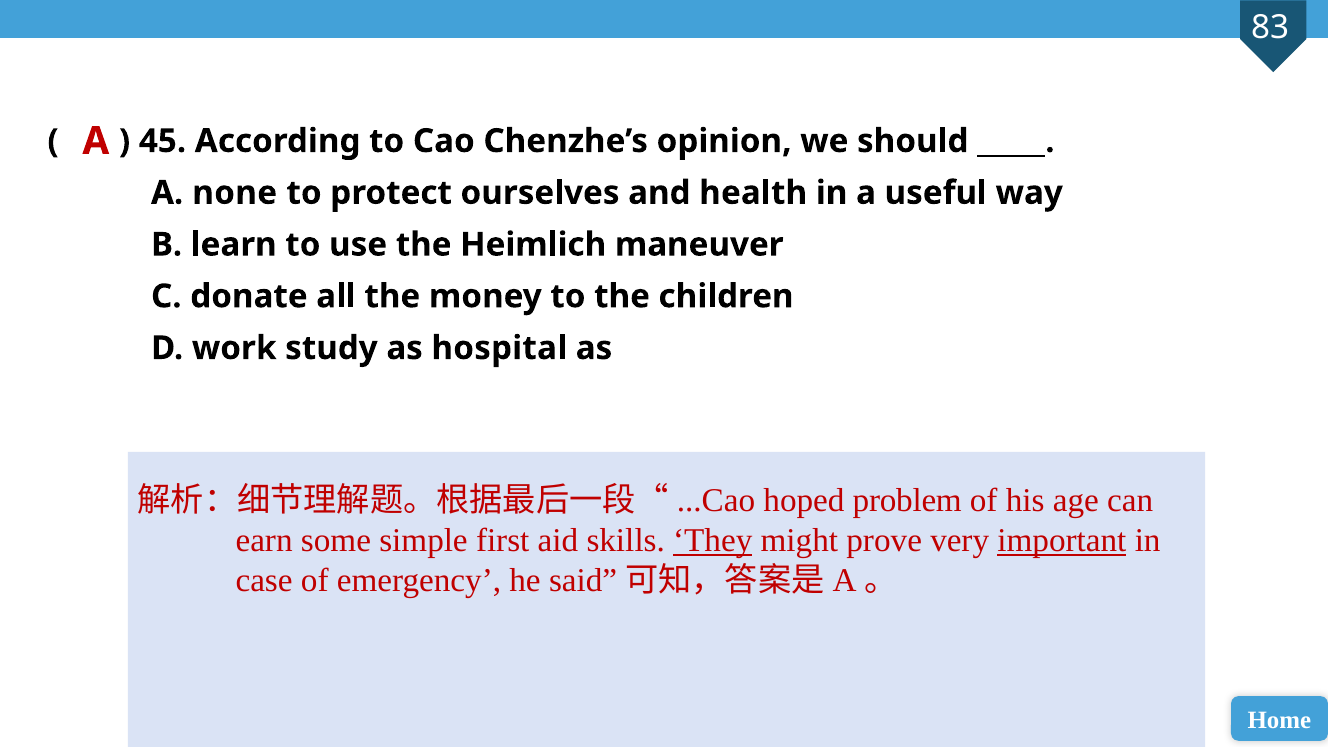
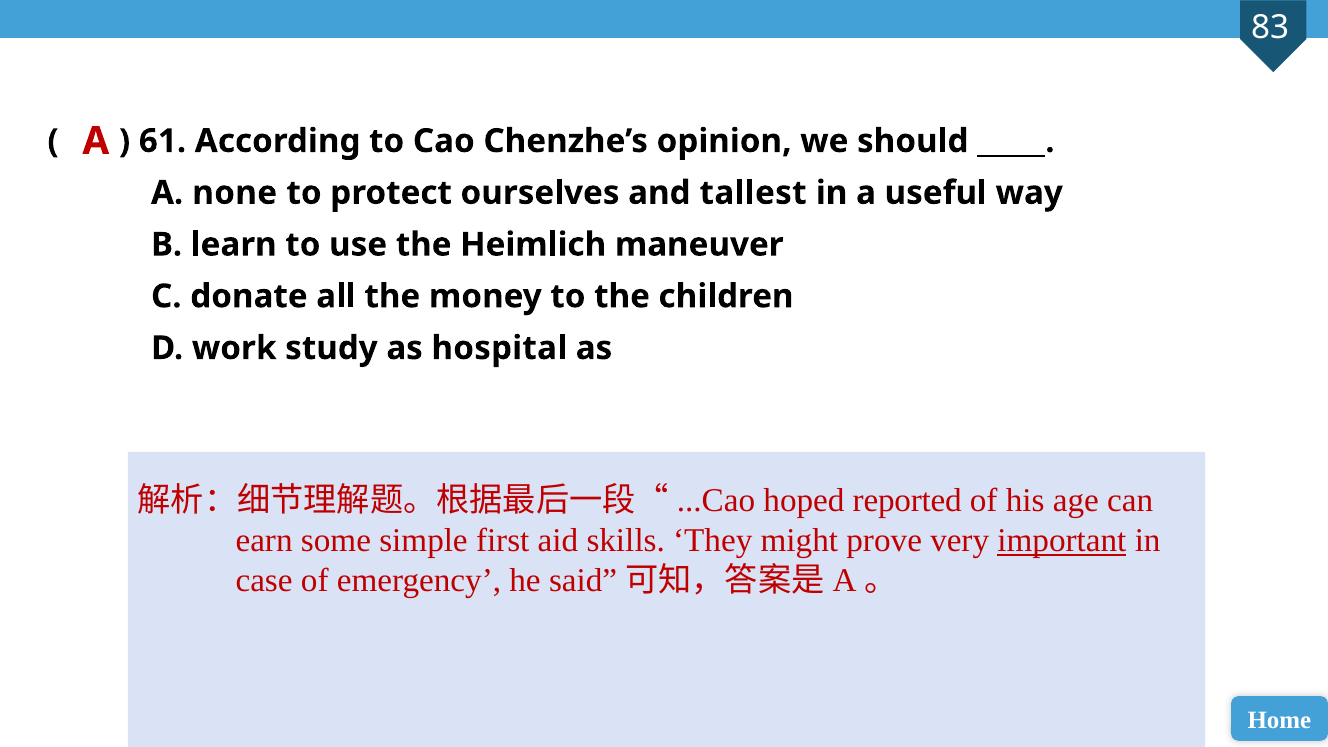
45: 45 -> 61
health: health -> tallest
problem: problem -> reported
They underline: present -> none
